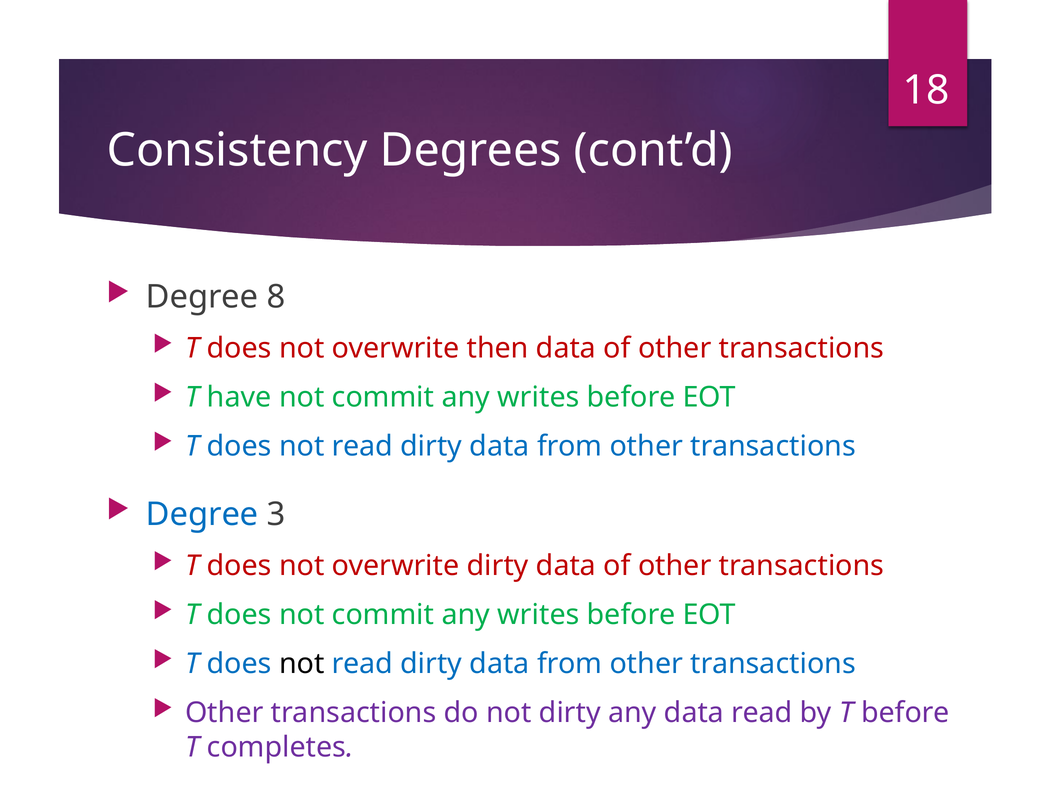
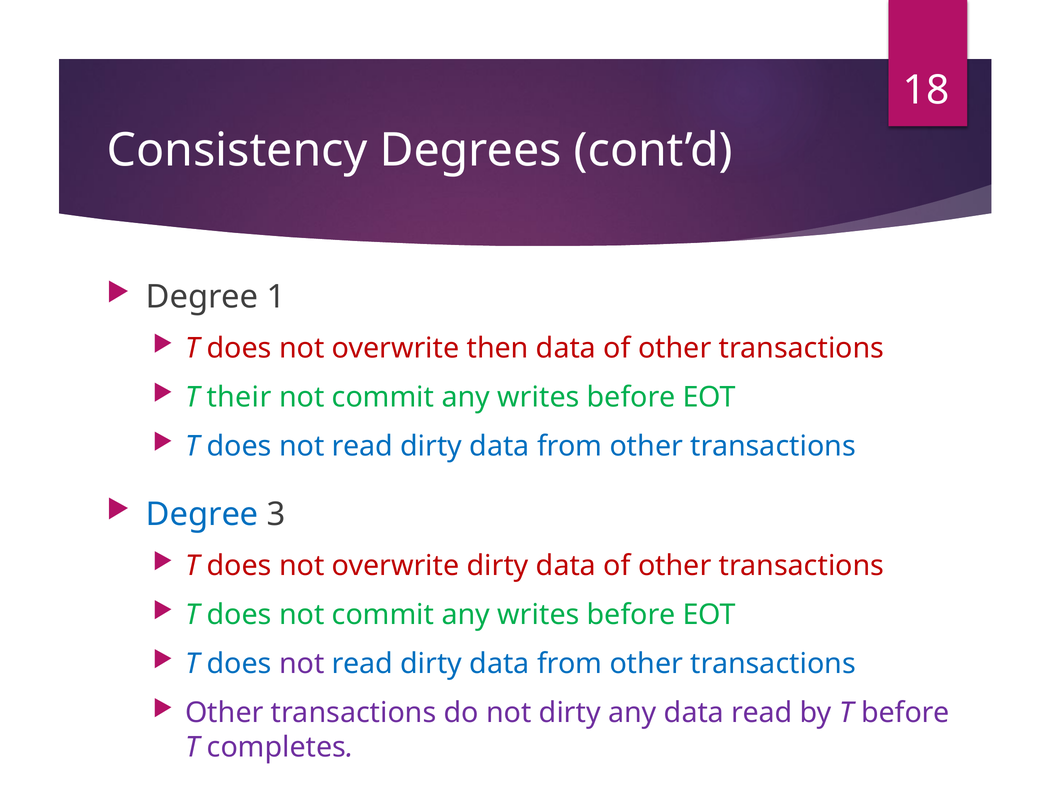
8: 8 -> 1
have: have -> their
not at (302, 663) colour: black -> purple
